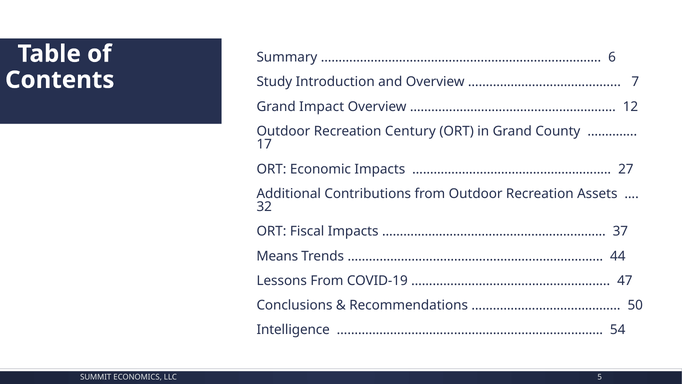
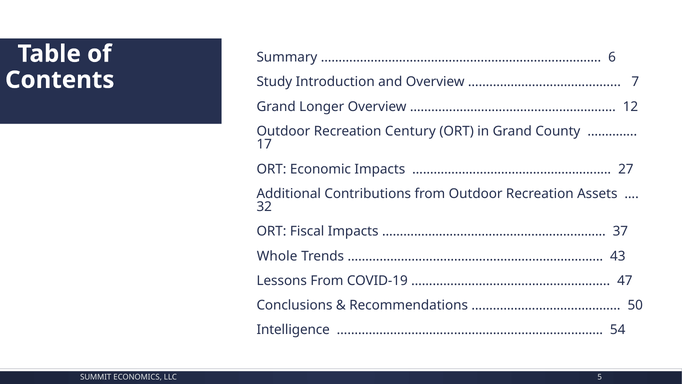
Impact: Impact -> Longer
Means: Means -> Whole
44: 44 -> 43
